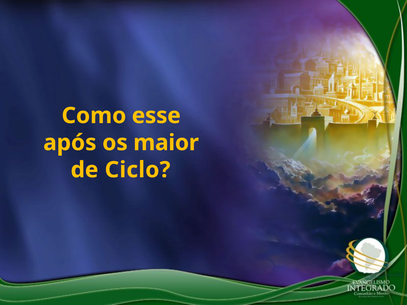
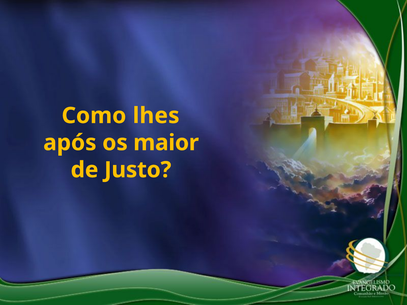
esse: esse -> lhes
Ciclo: Ciclo -> Justo
